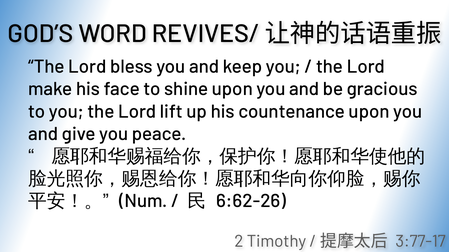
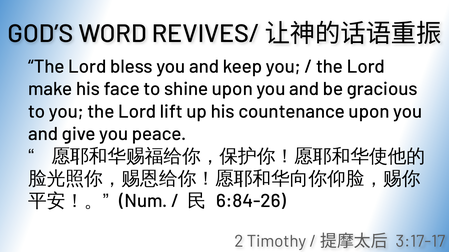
6:62-26: 6:62-26 -> 6:84-26
3:77-17: 3:77-17 -> 3:17-17
